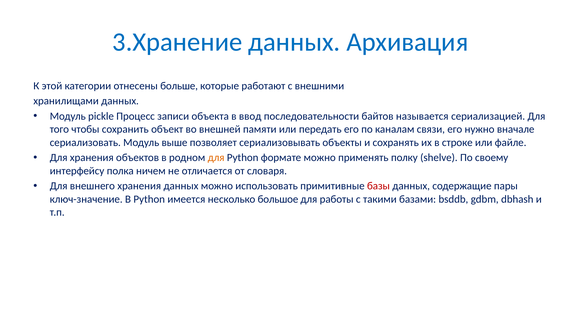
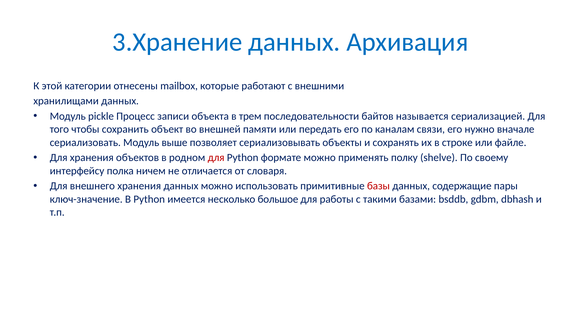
больше: больше -> mailbox
ввод: ввод -> трем
для at (216, 158) colour: orange -> red
